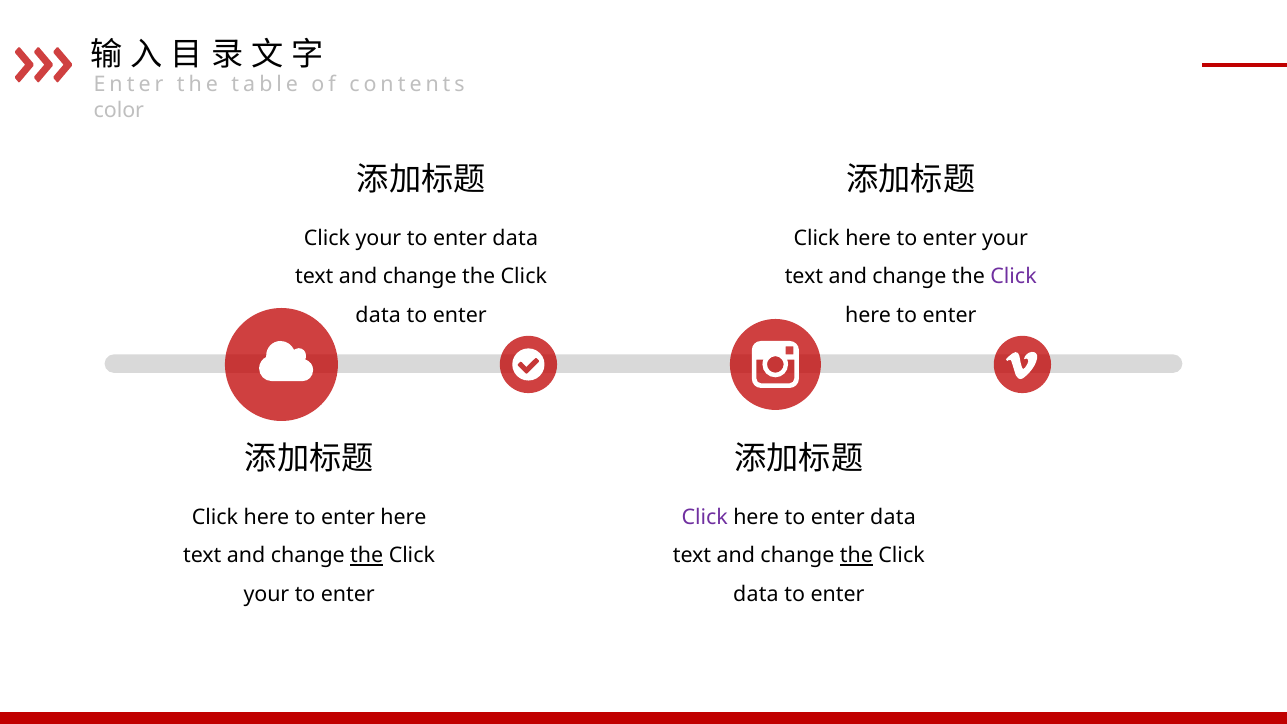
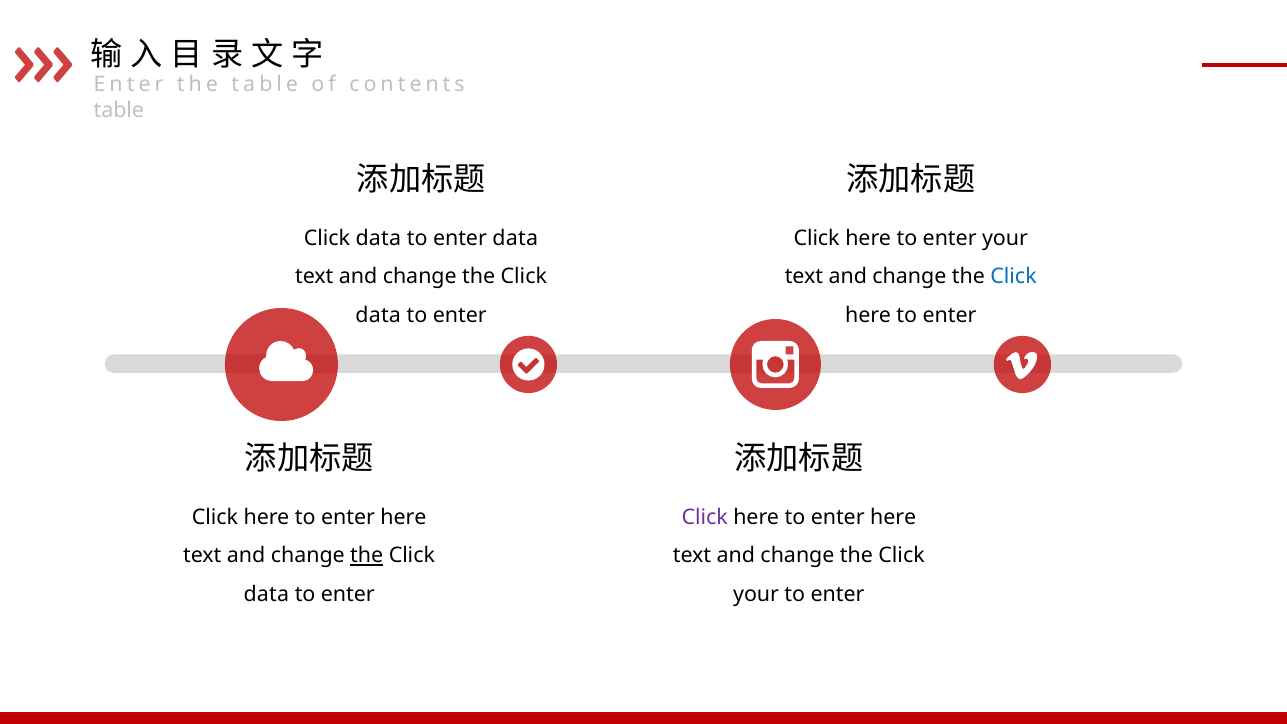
color at (119, 110): color -> table
your at (378, 238): your -> data
Click at (1014, 277) colour: purple -> blue
data at (893, 517): data -> here
the at (856, 556) underline: present -> none
your at (266, 594): your -> data
data at (756, 594): data -> your
